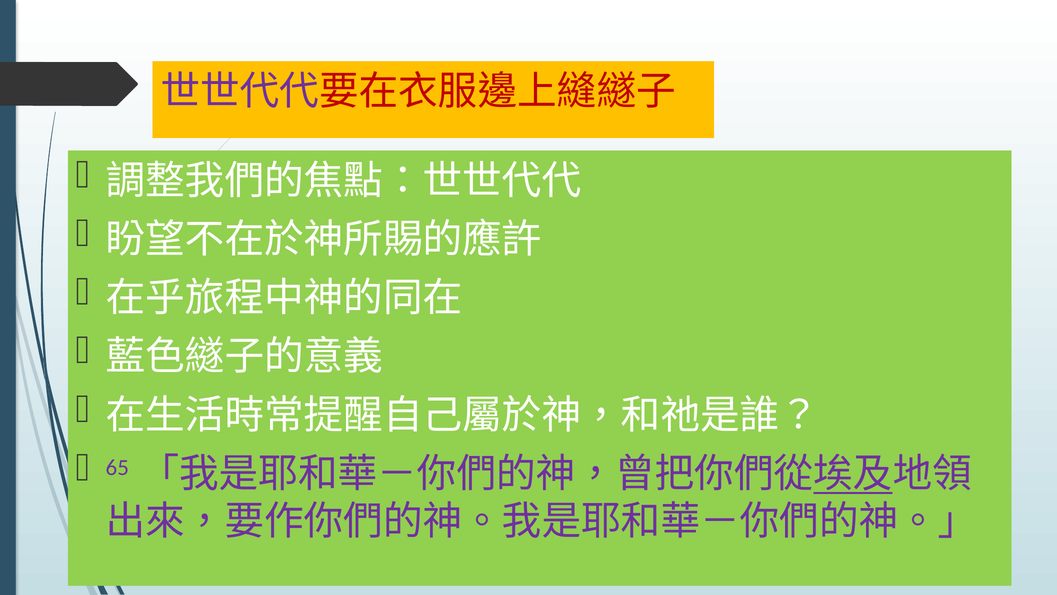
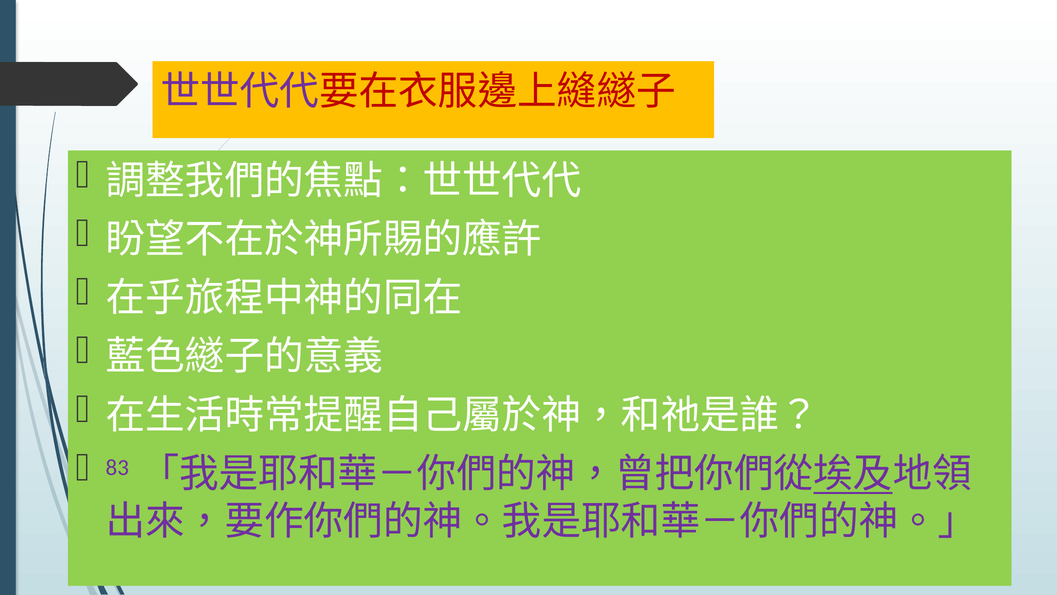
65: 65 -> 83
